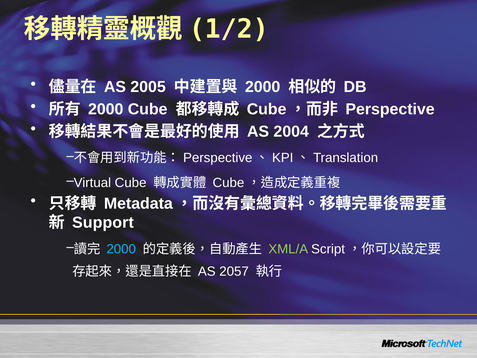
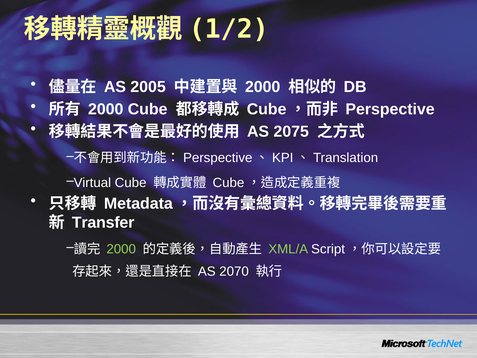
2004: 2004 -> 2075
Support: Support -> Transfer
2000 at (121, 249) colour: light blue -> light green
2057: 2057 -> 2070
